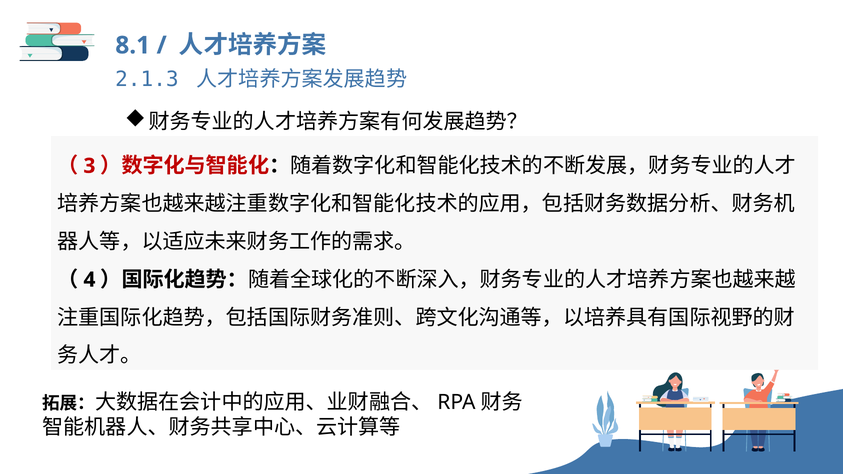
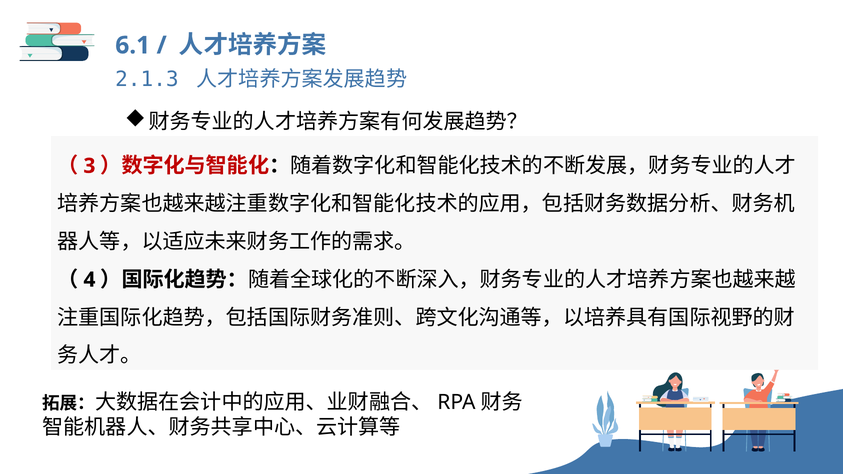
8.1: 8.1 -> 6.1
